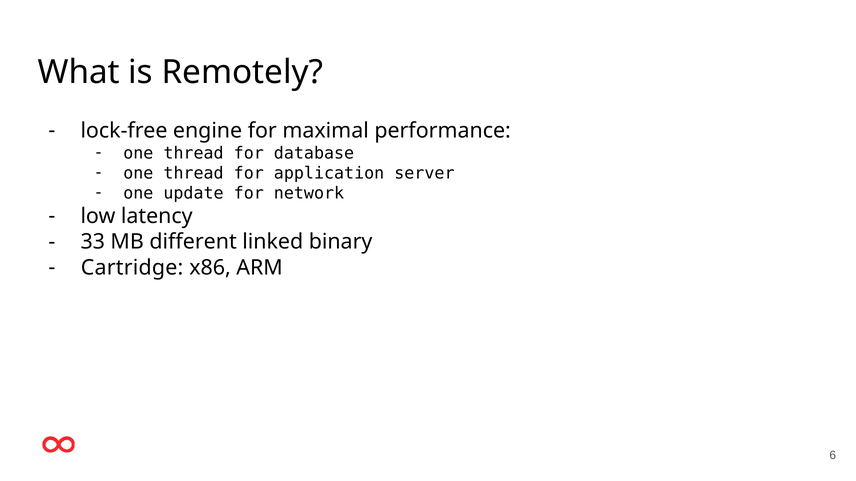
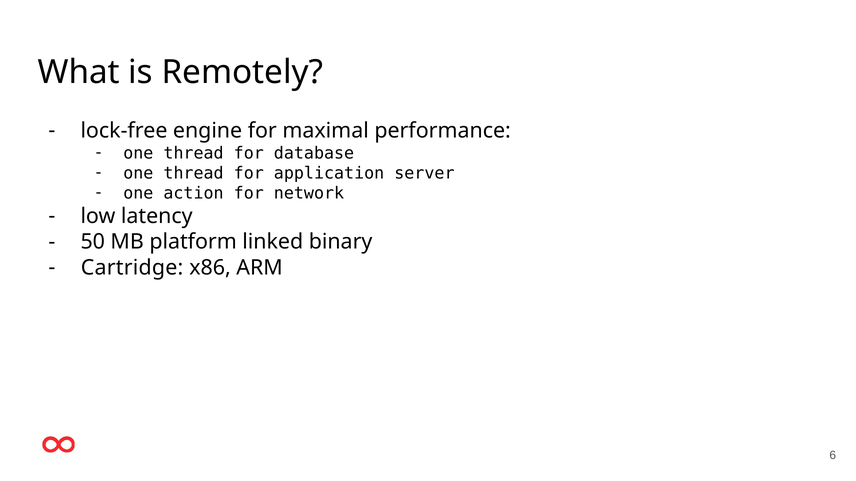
update: update -> action
33: 33 -> 50
different: different -> platform
